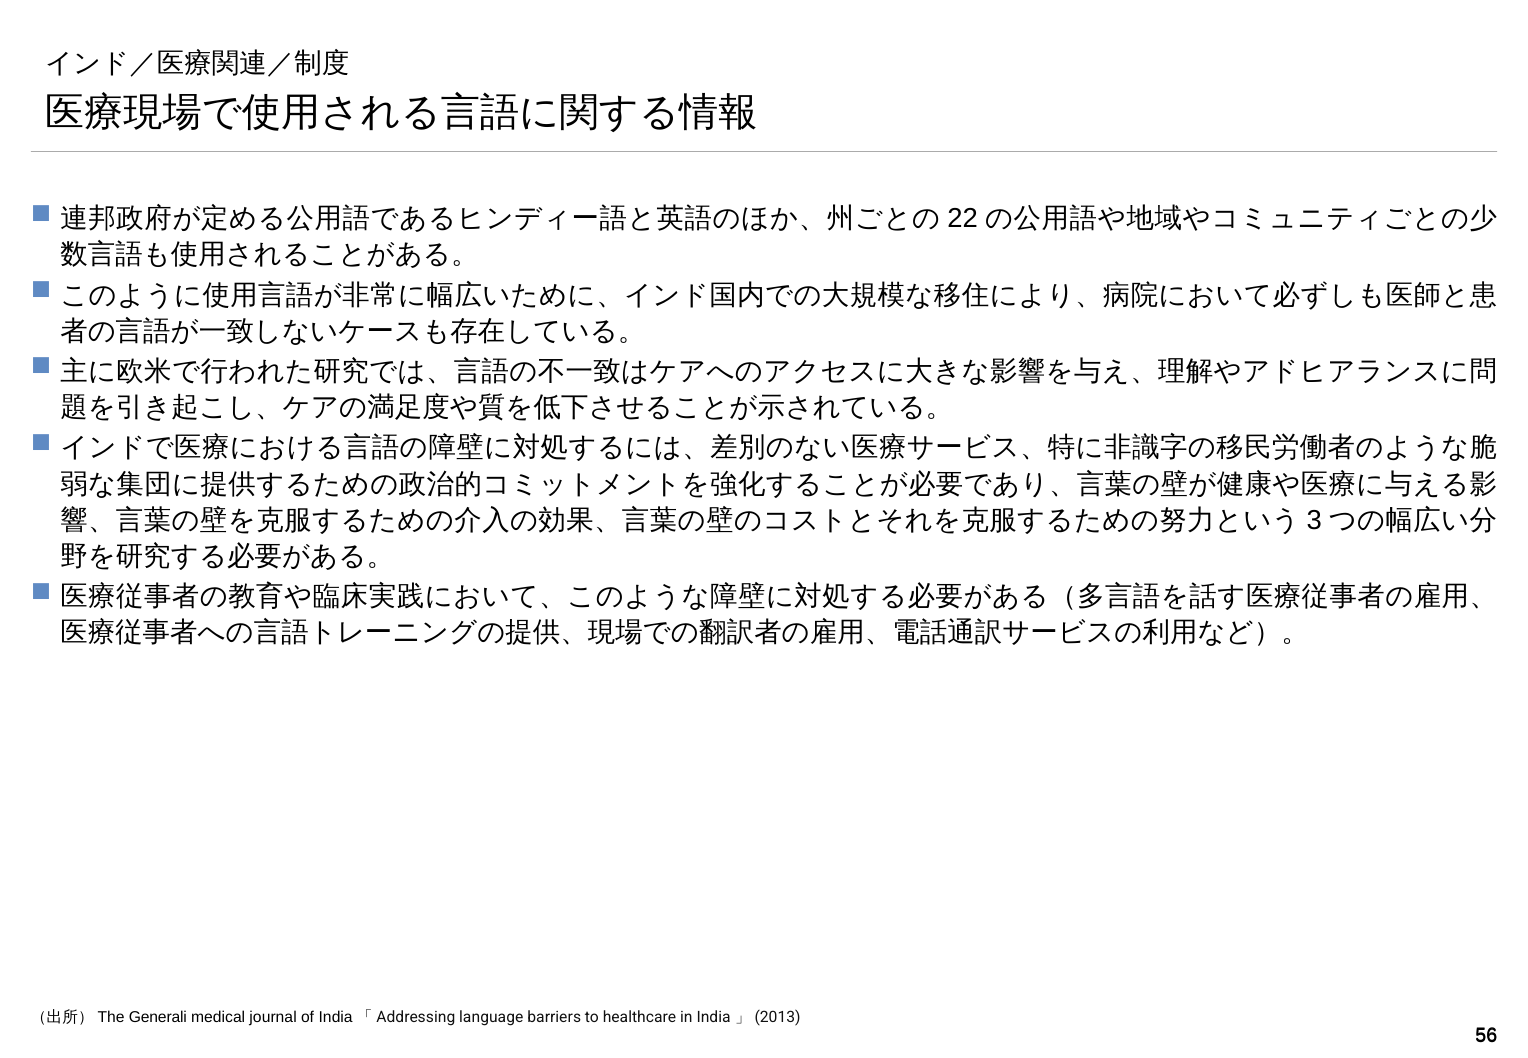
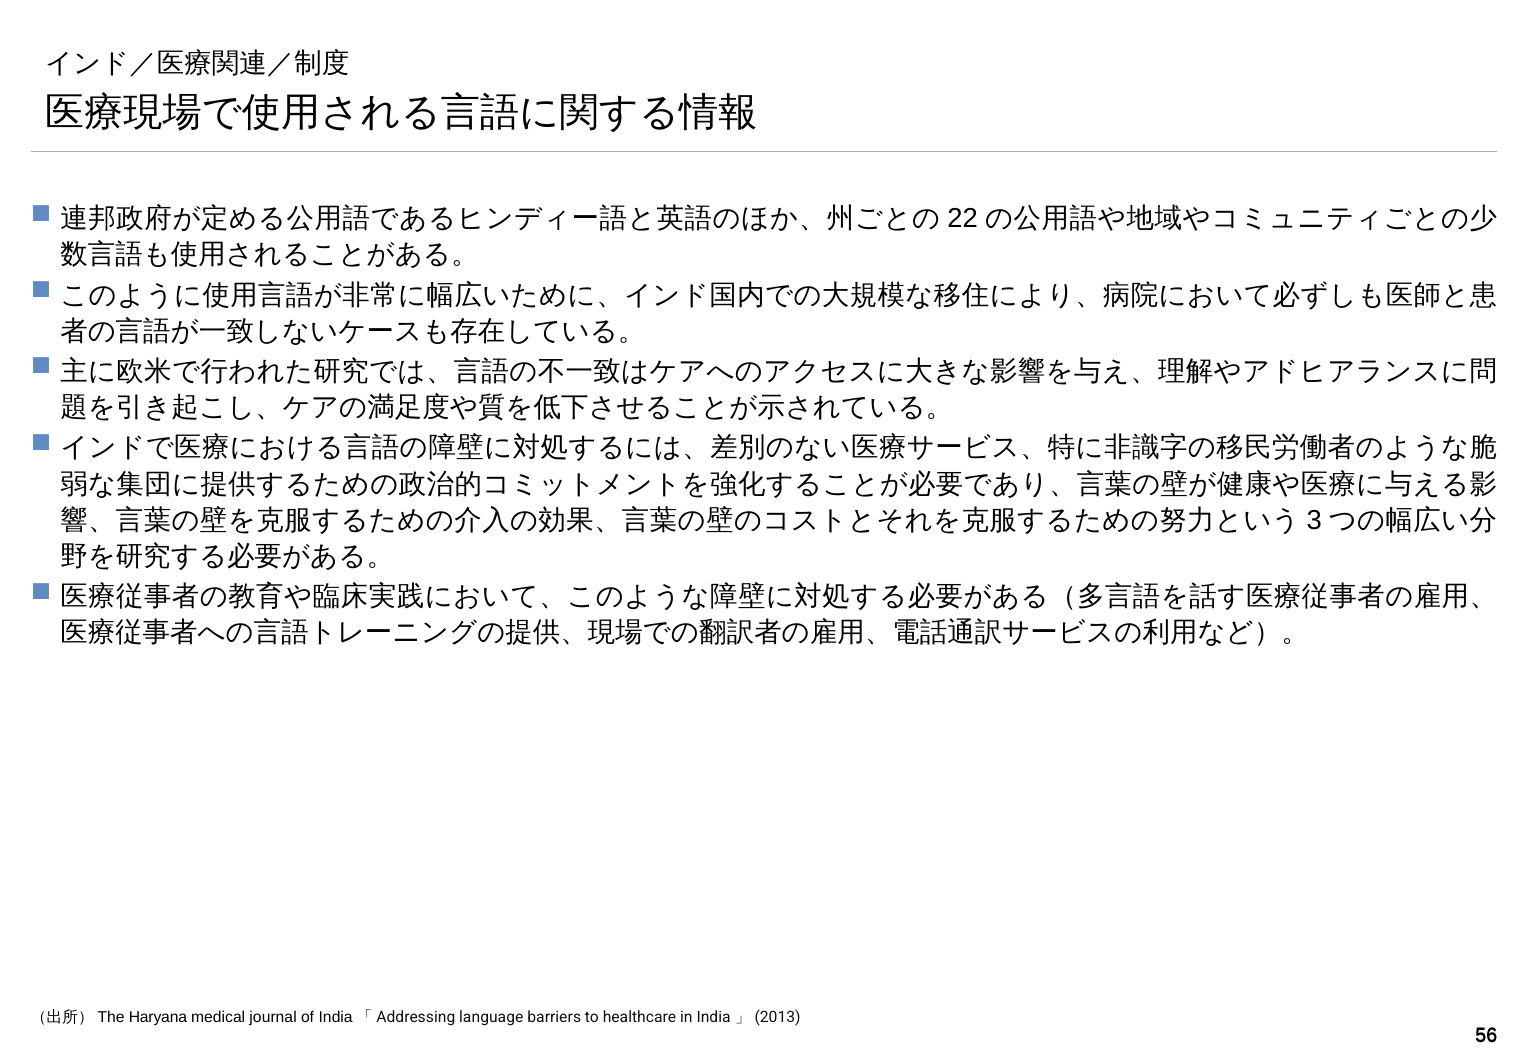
Generali: Generali -> Haryana
